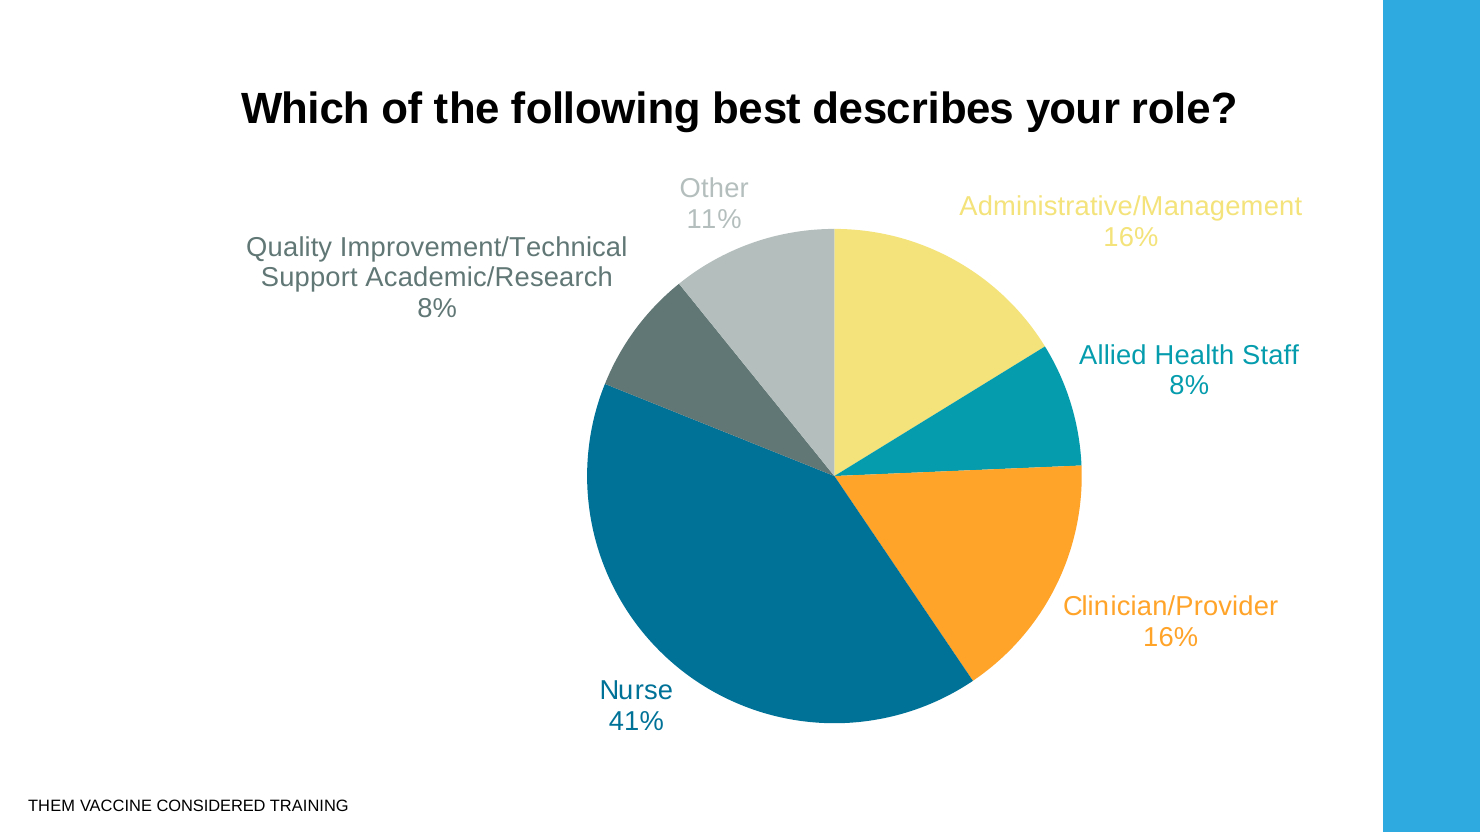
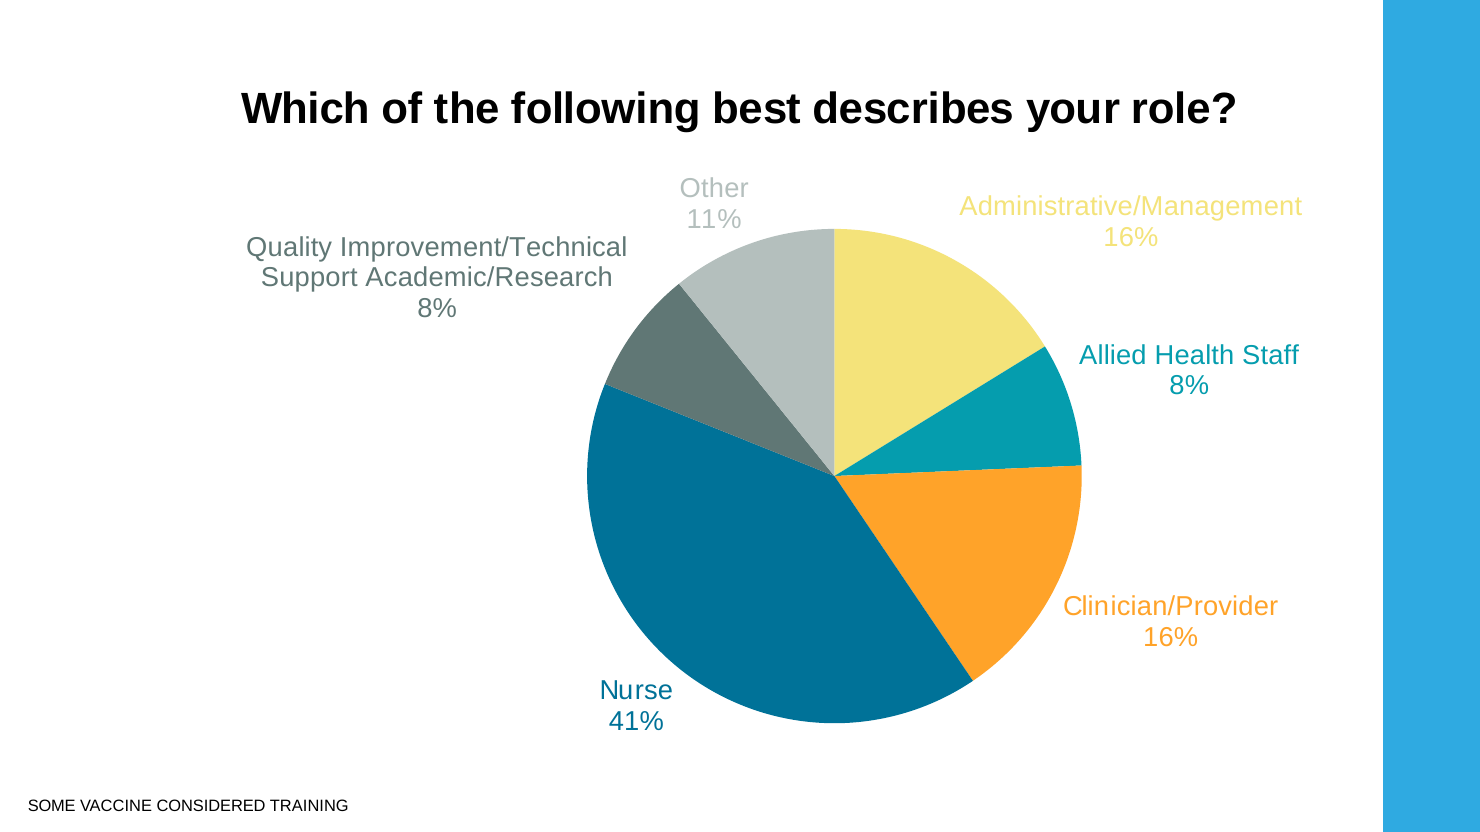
THEM: THEM -> SOME
